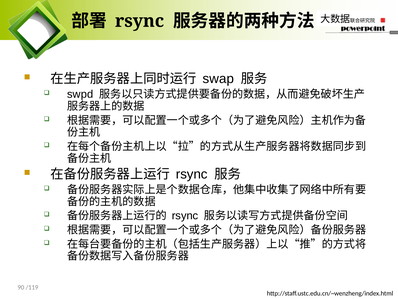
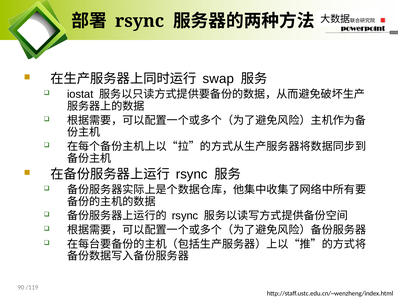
swpd: swpd -> iostat
